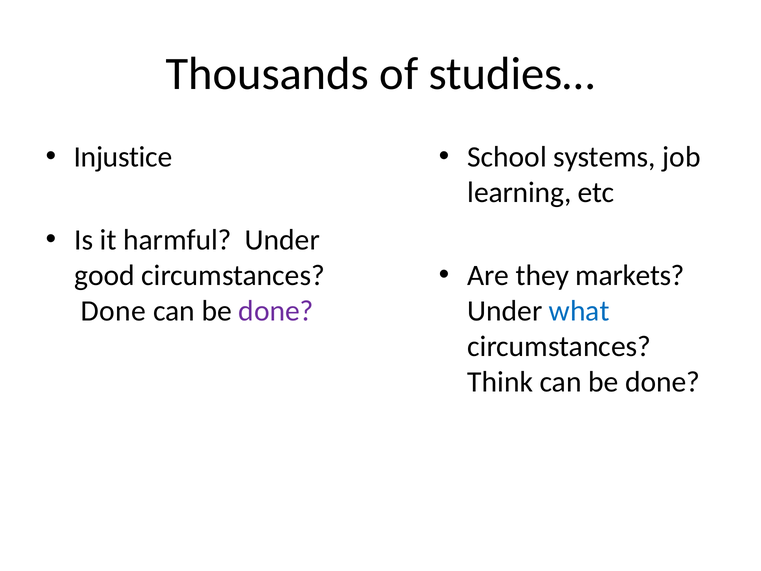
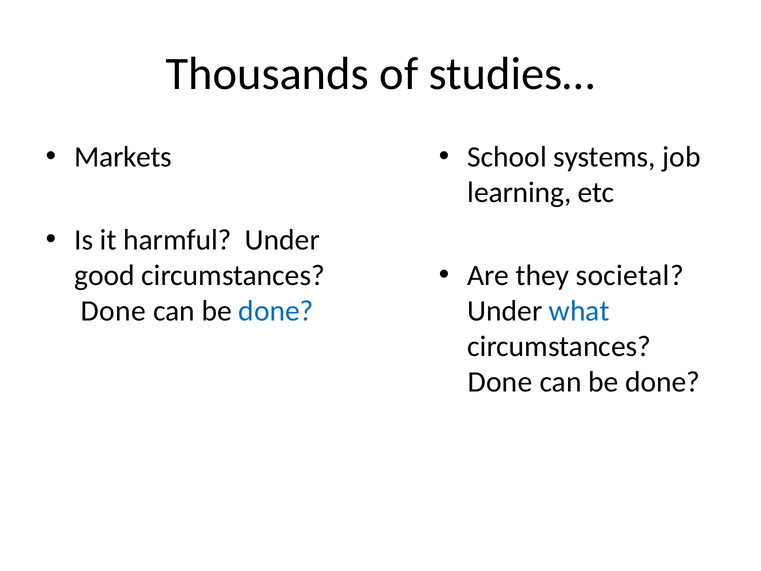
Injustice: Injustice -> Markets
markets: markets -> societal
done at (276, 311) colour: purple -> blue
Think at (500, 382): Think -> Done
